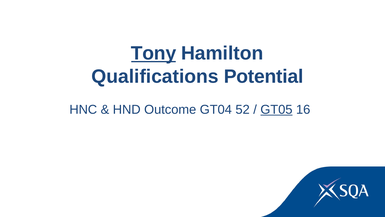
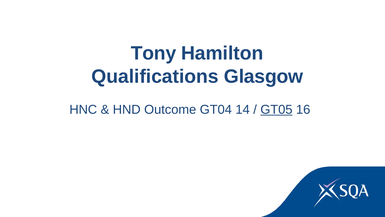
Tony underline: present -> none
Potential: Potential -> Glasgow
52: 52 -> 14
